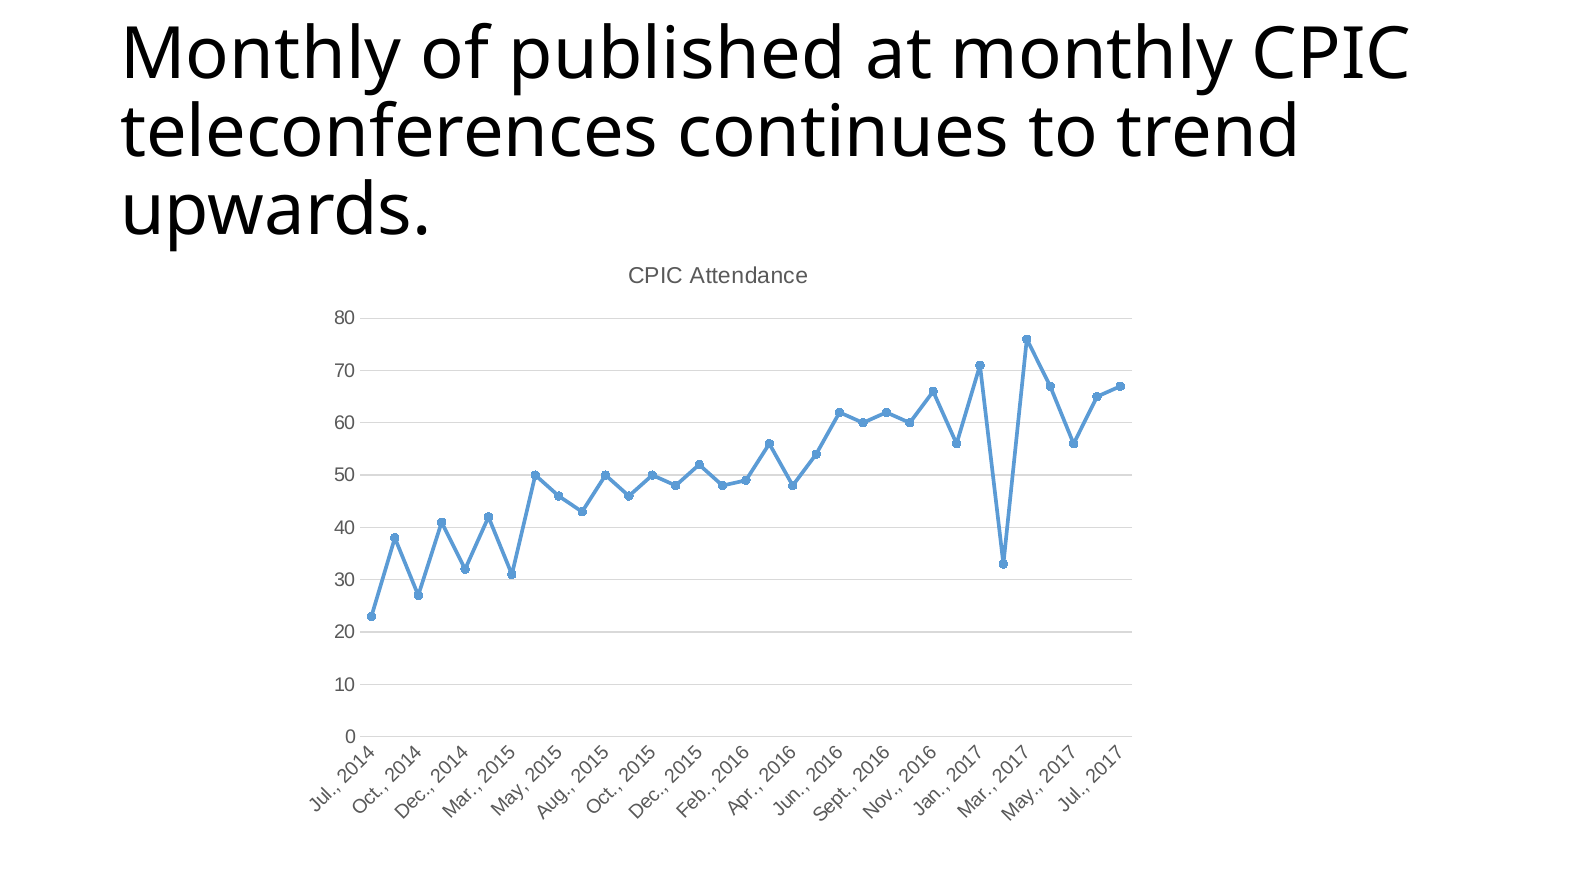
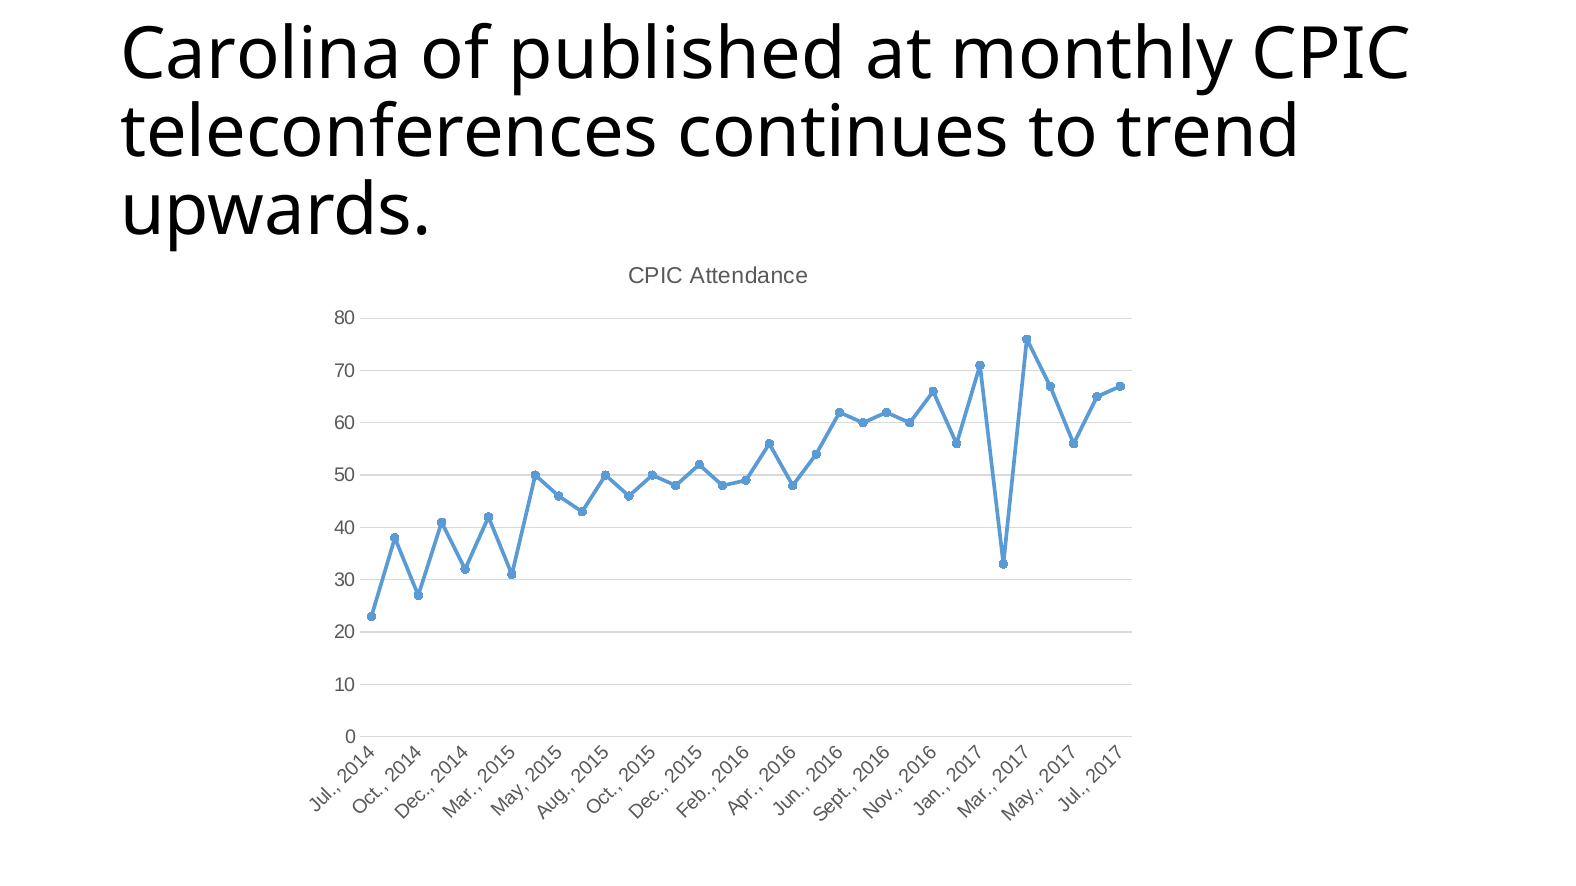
Monthly at (261, 54): Monthly -> Carolina
